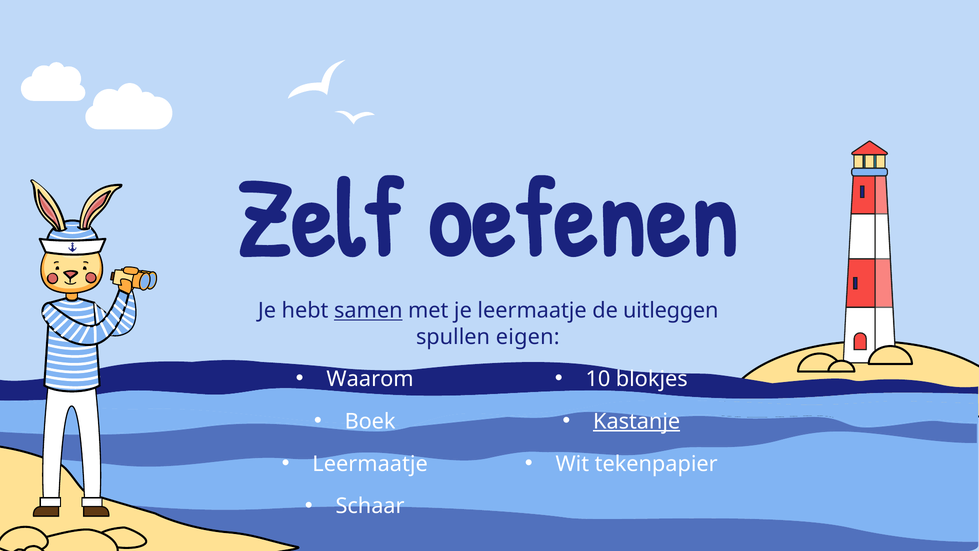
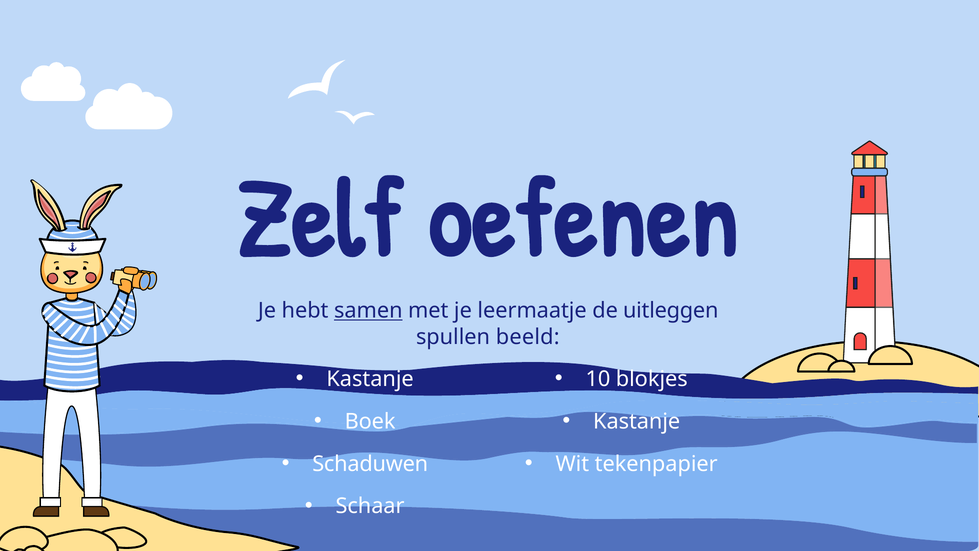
eigen: eigen -> beeld
Waarom at (370, 379): Waarom -> Kastanje
Kastanje at (637, 421) underline: present -> none
Leermaatje at (370, 464): Leermaatje -> Schaduwen
